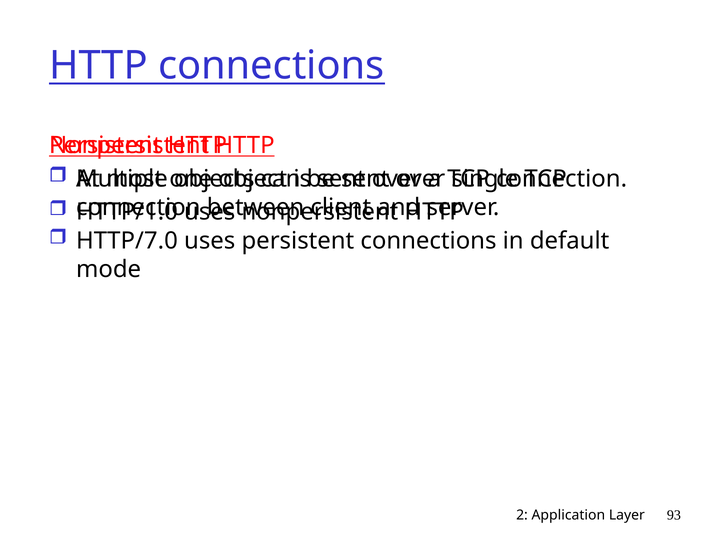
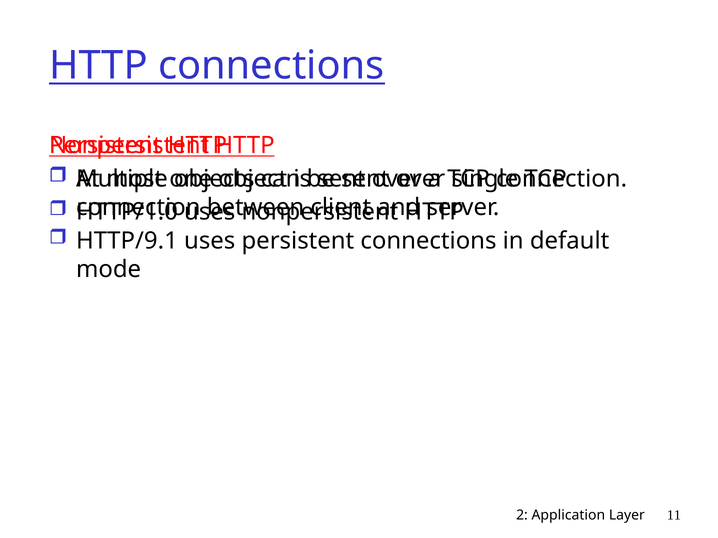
HTTP/7.0: HTTP/7.0 -> HTTP/9.1
93: 93 -> 11
